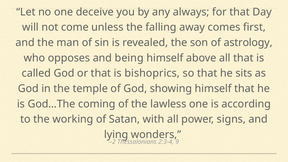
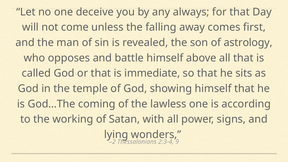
being: being -> battle
bishoprics: bishoprics -> immediate
